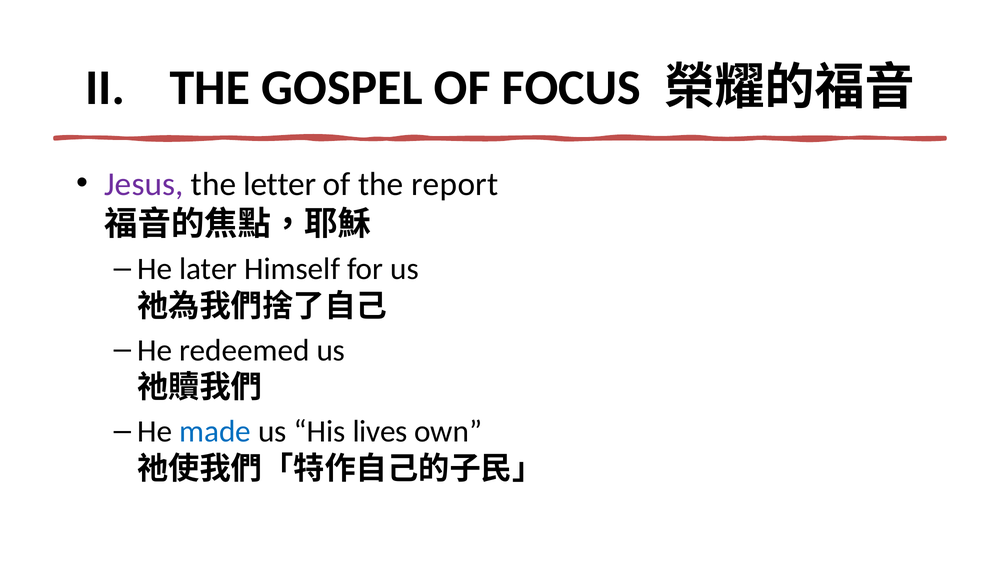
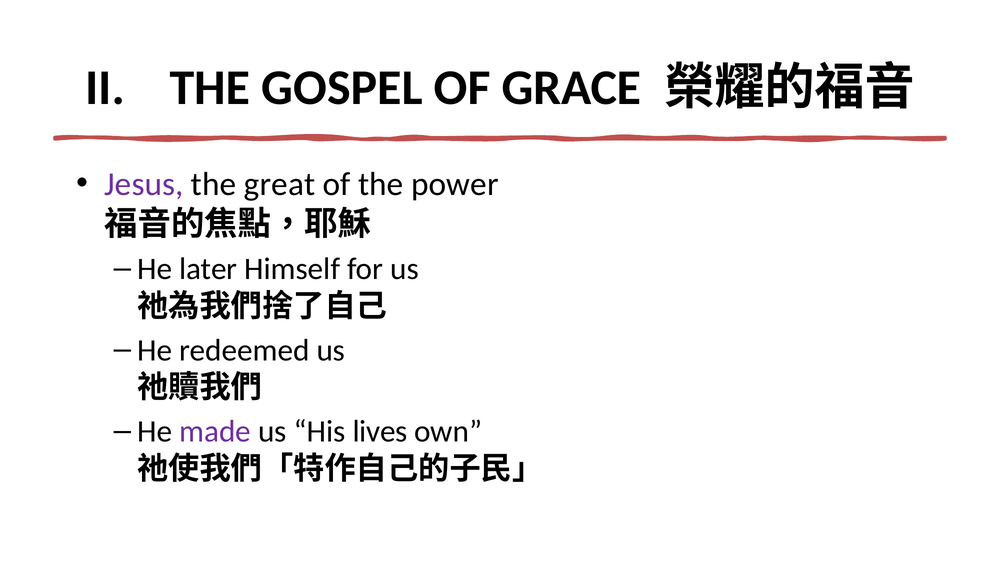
FOCUS: FOCUS -> GRACE
letter: letter -> great
report: report -> power
made colour: blue -> purple
